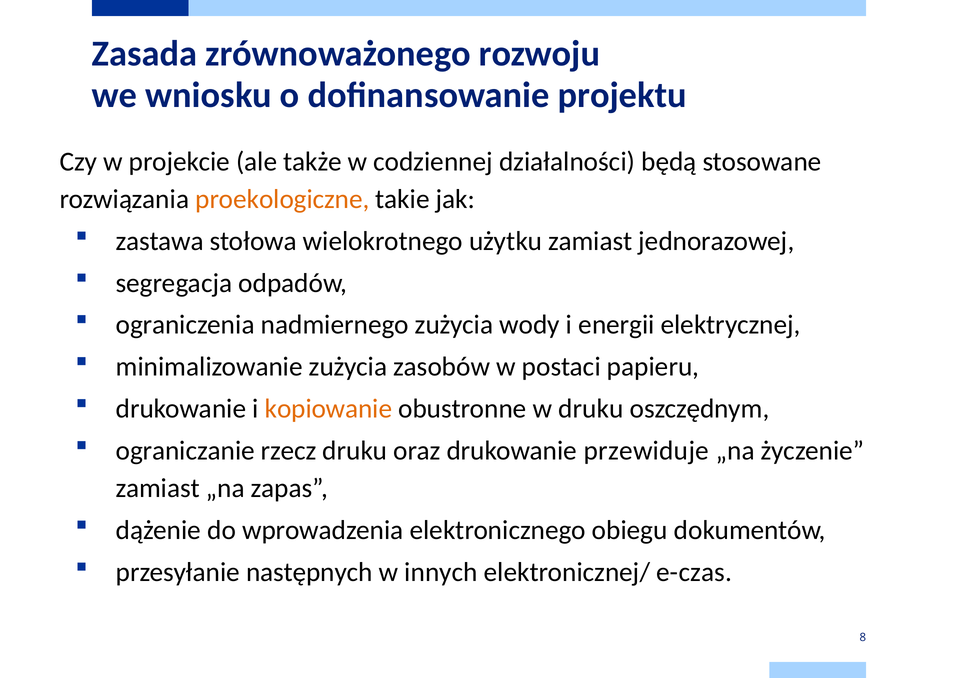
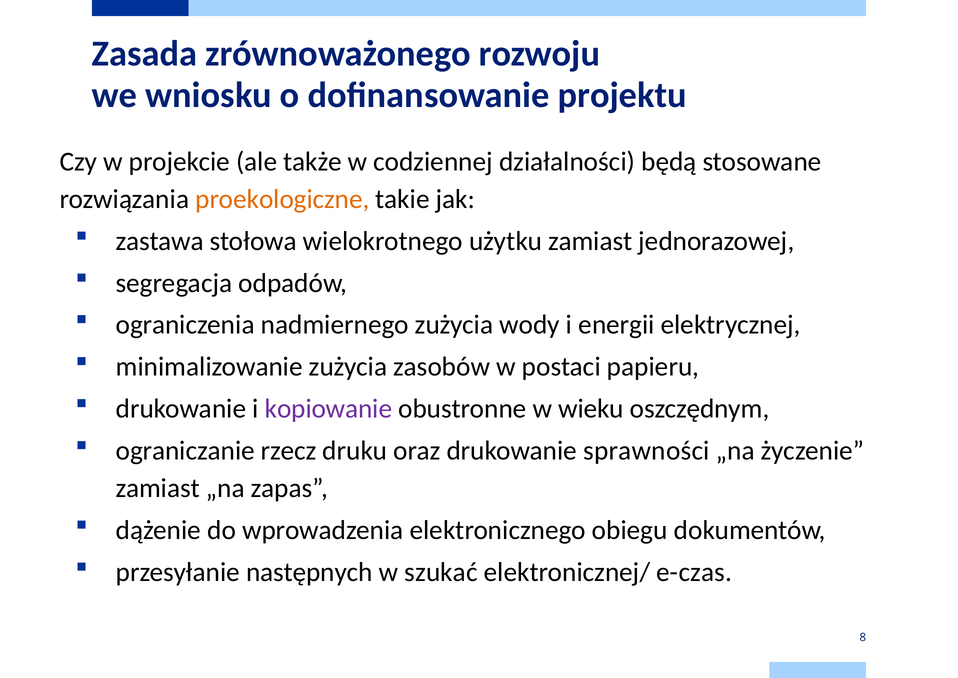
kopiowanie colour: orange -> purple
w druku: druku -> wieku
przewiduje: przewiduje -> sprawności
innych: innych -> szukać
